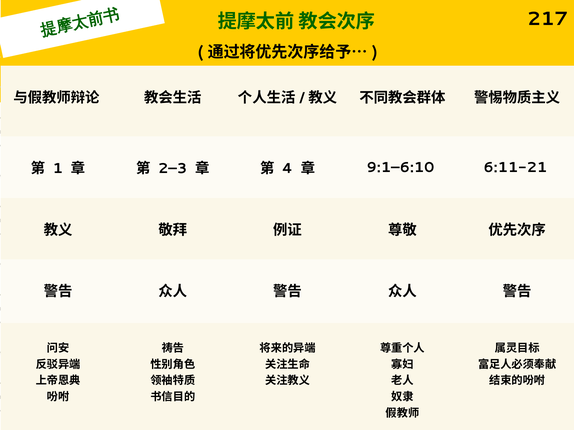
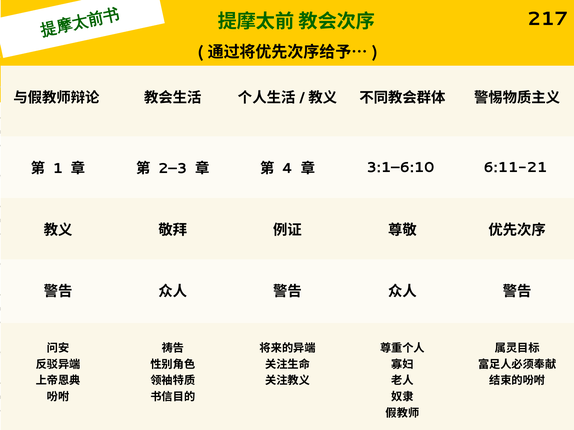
9:1–6:10: 9:1–6:10 -> 3:1–6:10
